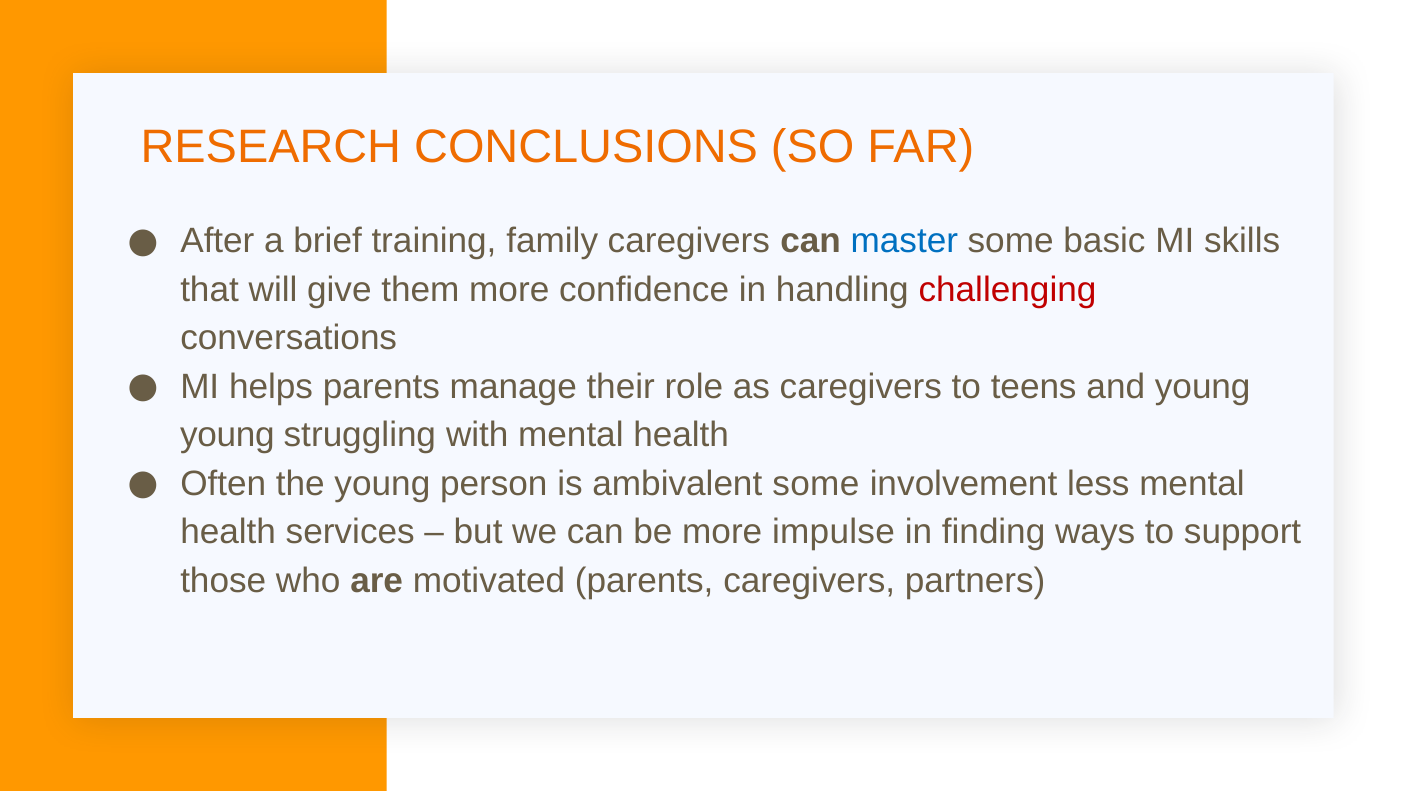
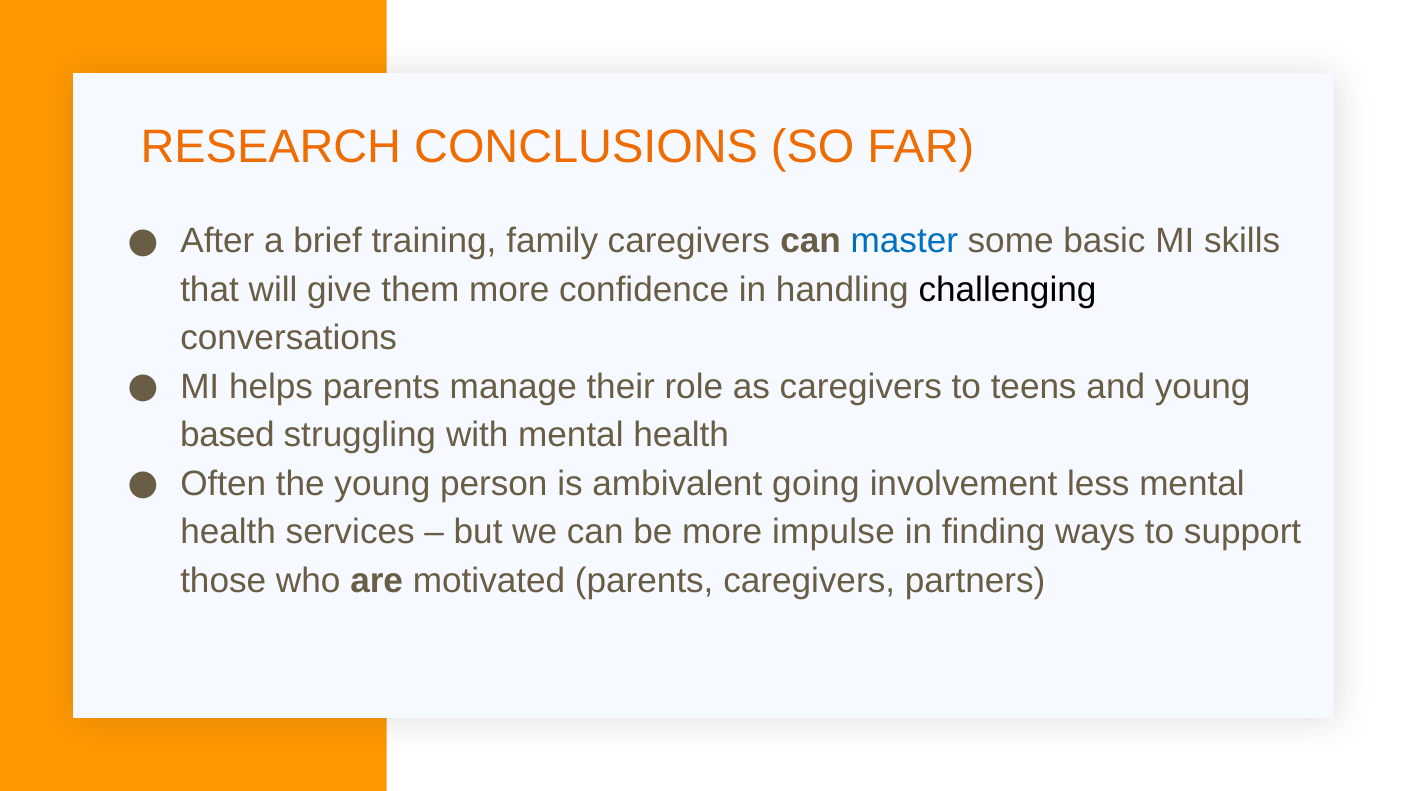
challenging colour: red -> black
young at (227, 435): young -> based
ambivalent some: some -> going
